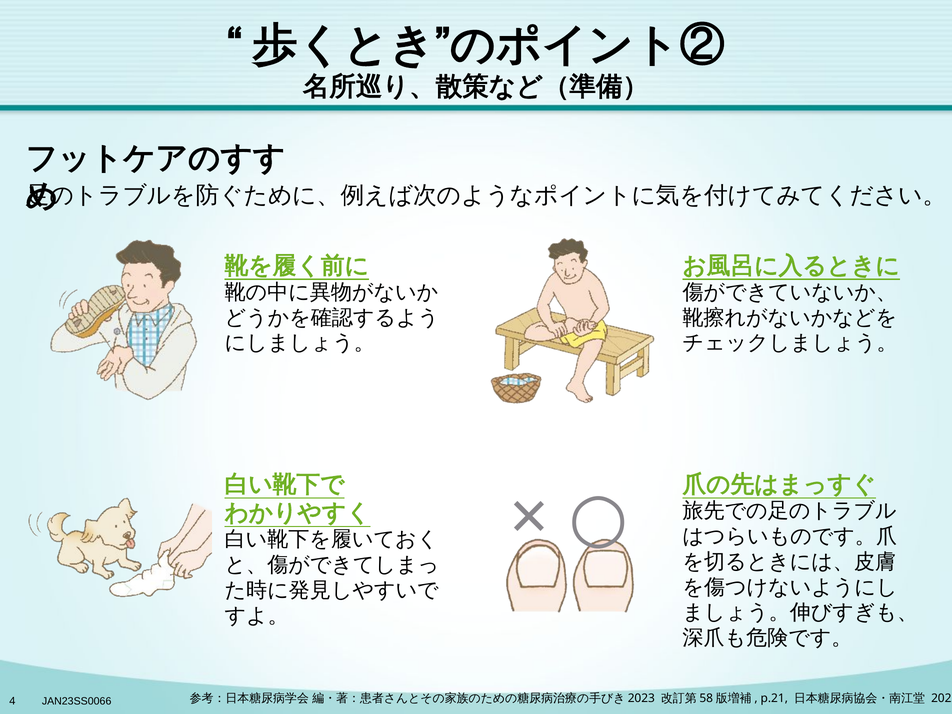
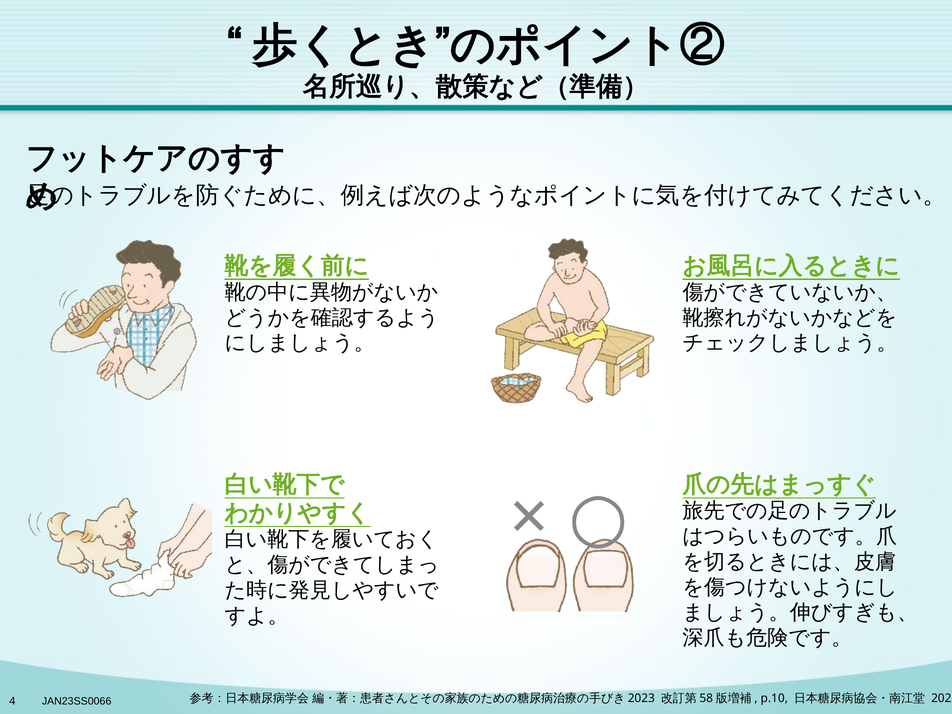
p.21: p.21 -> p.10
